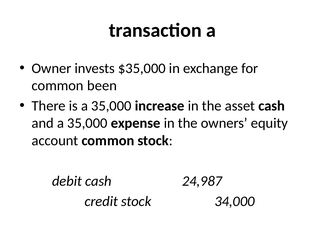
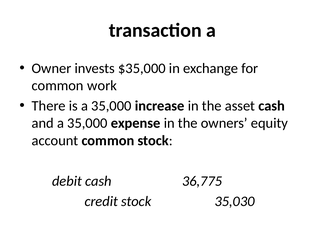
been: been -> work
24,987: 24,987 -> 36,775
34,000: 34,000 -> 35,030
